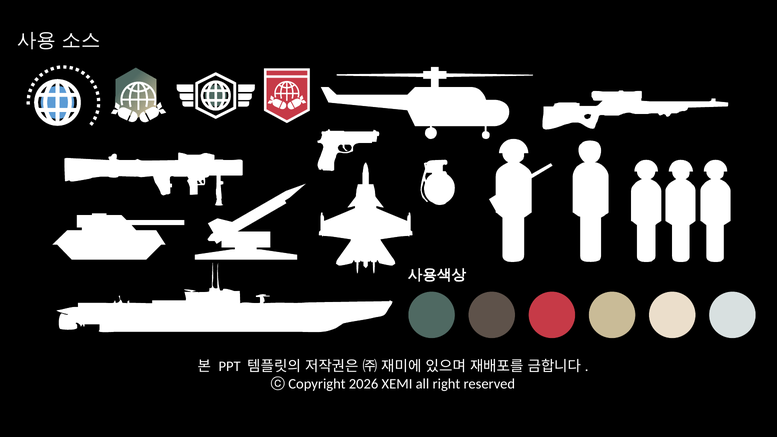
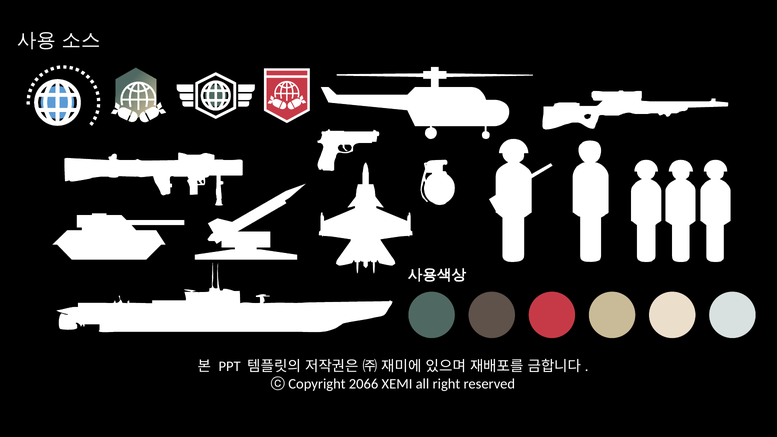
2026: 2026 -> 2066
